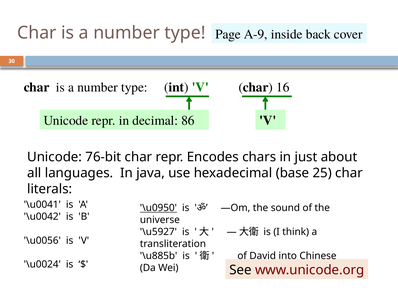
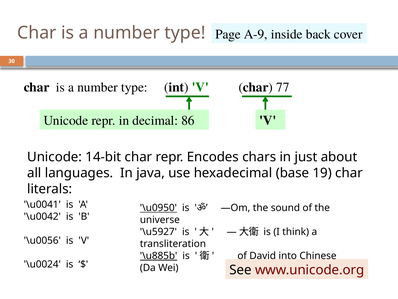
16: 16 -> 77
76-bit: 76-bit -> 14-bit
25: 25 -> 19
\u885b underline: none -> present
